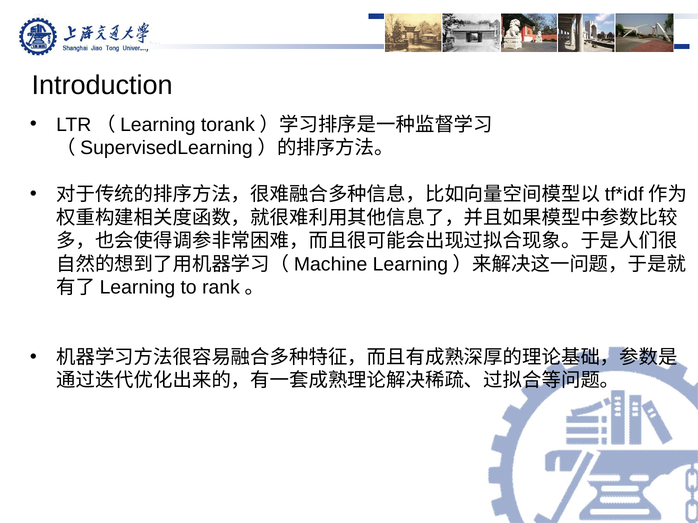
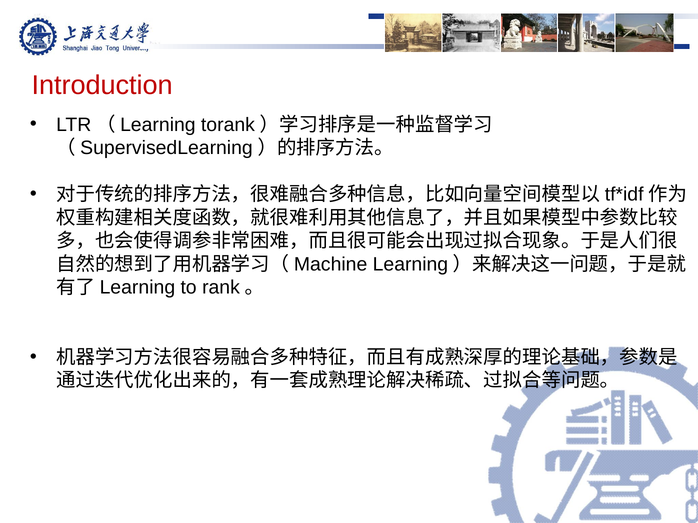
Introduction colour: black -> red
